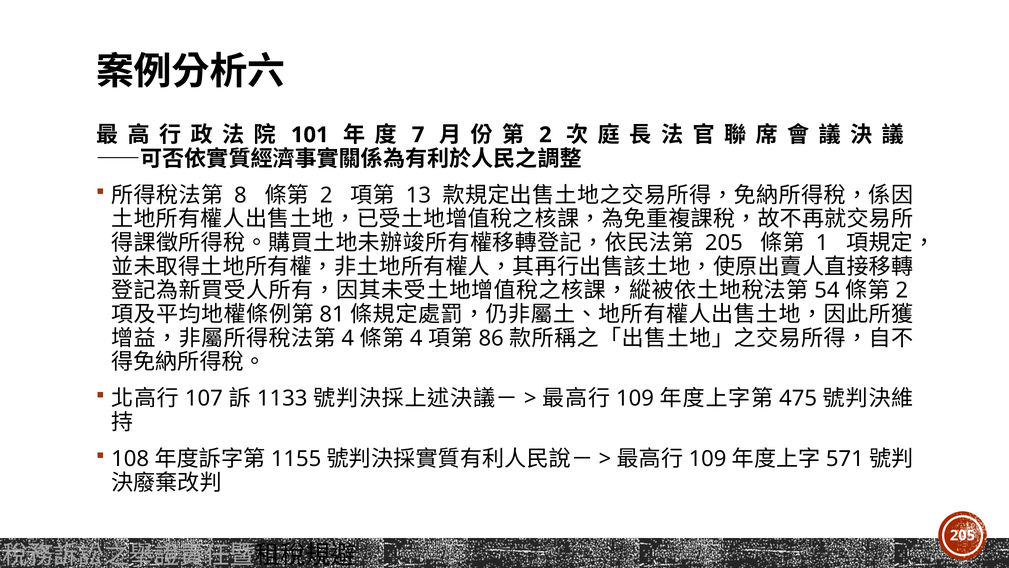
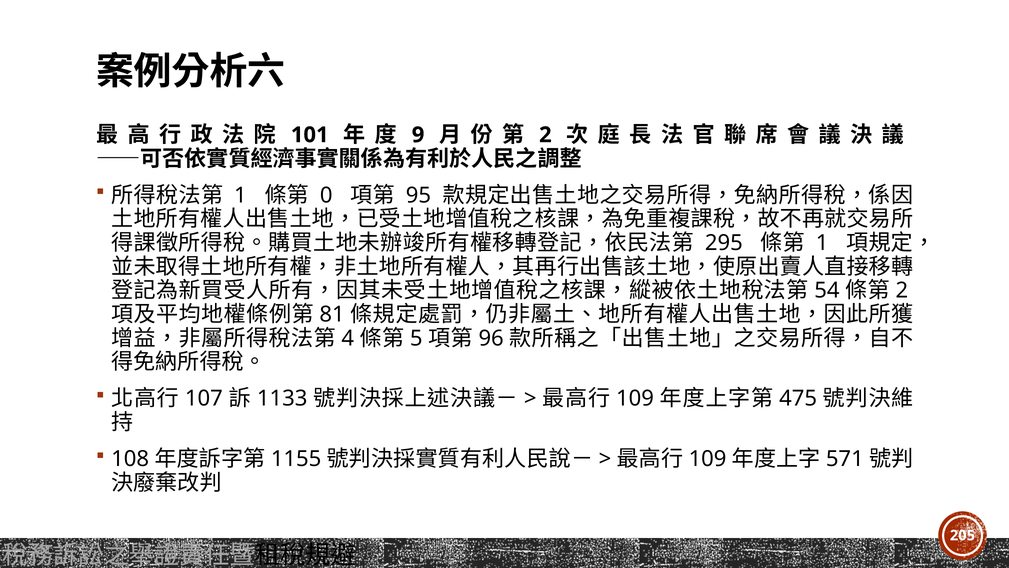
7: 7 -> 9
8 at (240, 195): 8 -> 1
2 at (326, 195): 2 -> 0
13: 13 -> 95
205 at (724, 243): 205 -> 295
4 at (416, 338): 4 -> 5
86: 86 -> 96
